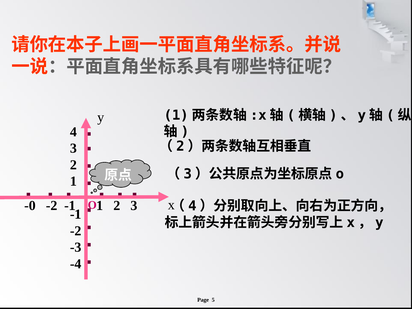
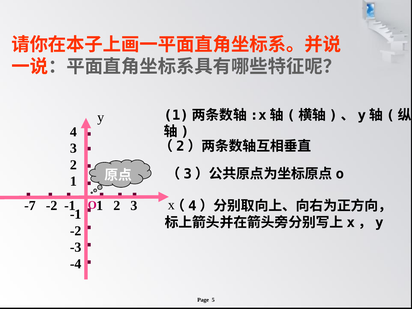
-0: -0 -> -7
